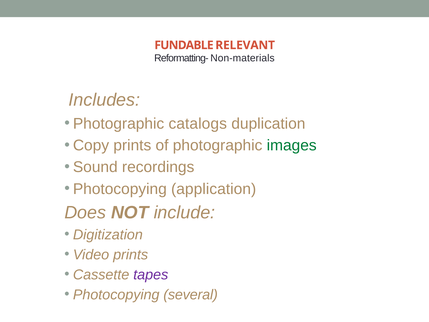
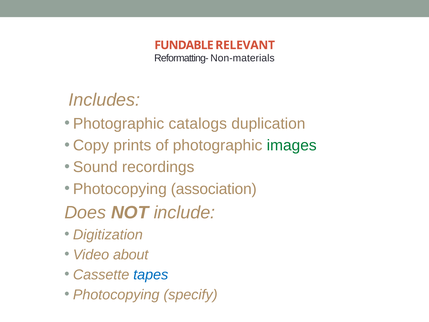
application: application -> association
Video prints: prints -> about
tapes colour: purple -> blue
several: several -> specify
